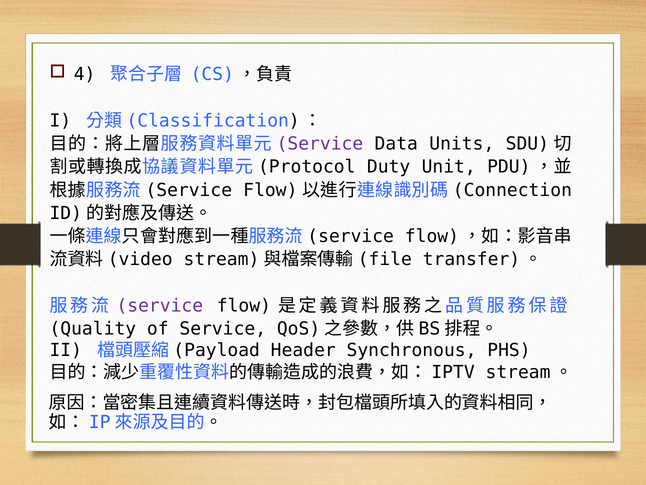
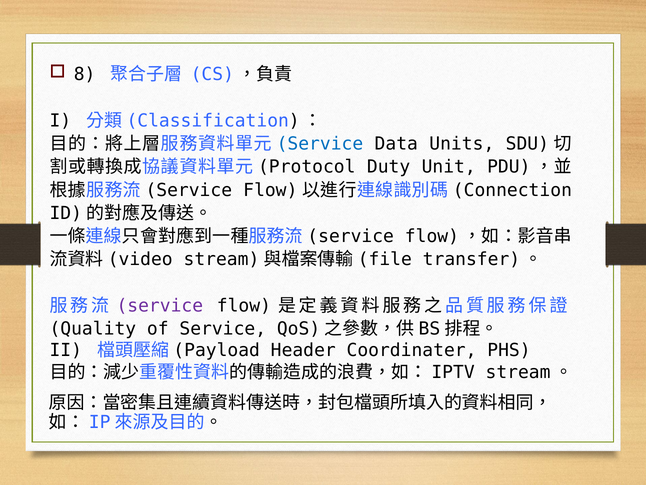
4: 4 -> 8
Service at (320, 144) colour: purple -> blue
Synchronous: Synchronous -> Coordinater
